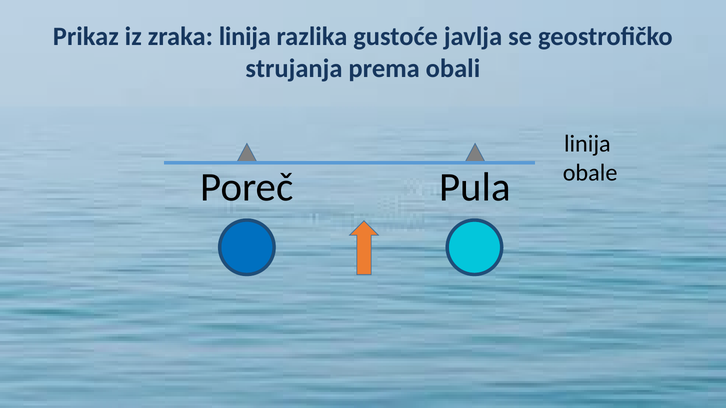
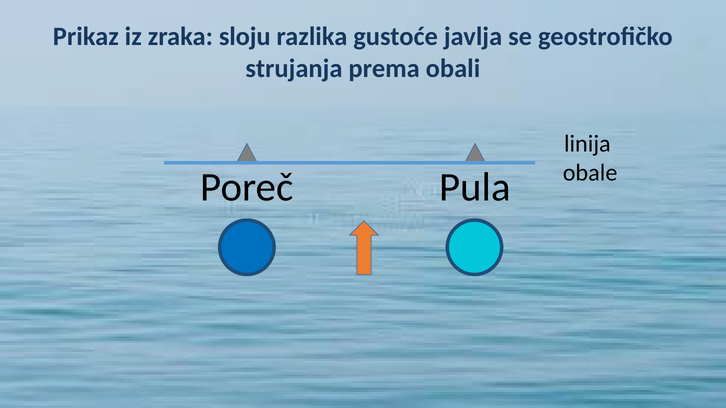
zraka linija: linija -> sloju
